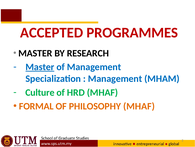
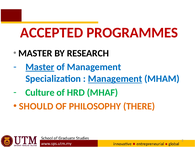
Management at (115, 78) underline: none -> present
FORMAL: FORMAL -> SHOULD
PHILOSOPHY MHAF: MHAF -> THERE
